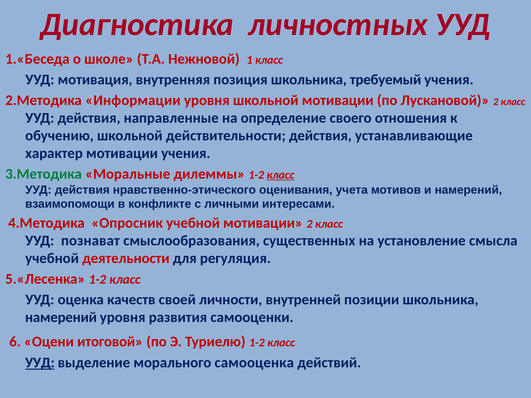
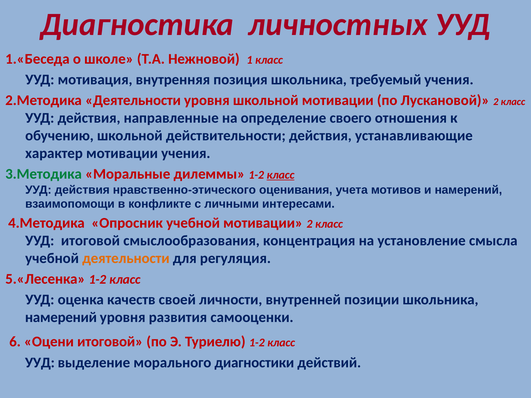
2.Методика Информации: Информации -> Деятельности
УУД познават: познават -> итоговой
существенных: существенных -> концентрация
деятельности at (126, 259) colour: red -> orange
УУД at (40, 363) underline: present -> none
самооценка: самооценка -> диагностики
